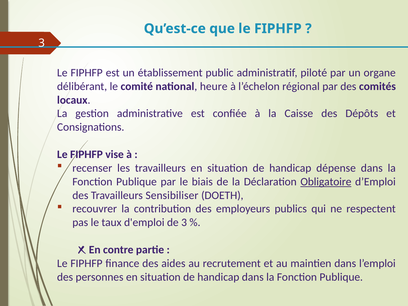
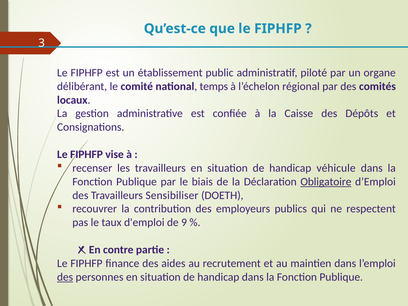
heure: heure -> temps
dépense: dépense -> véhicule
de 3: 3 -> 9
des at (65, 277) underline: none -> present
